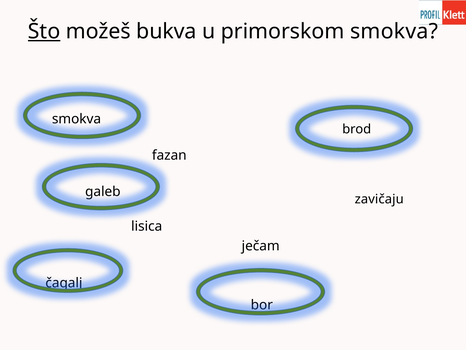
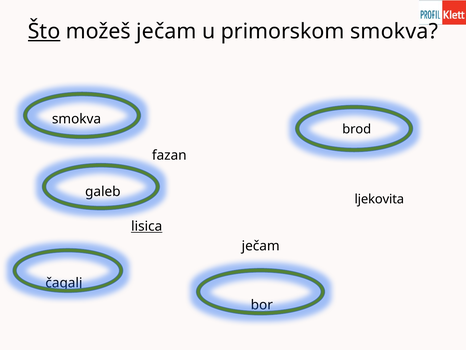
možeš bukva: bukva -> ječam
zavičaju: zavičaju -> ljekovita
lisica underline: none -> present
